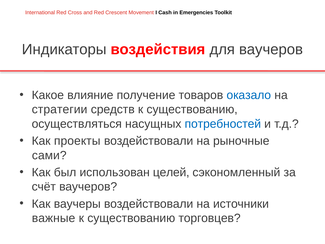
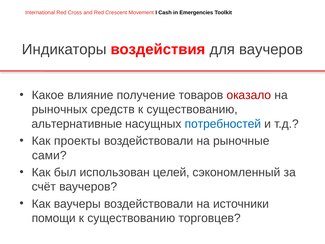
оказало colour: blue -> red
стратегии: стратегии -> рыночных
осуществляться: осуществляться -> альтернативные
важные: важные -> помощи
